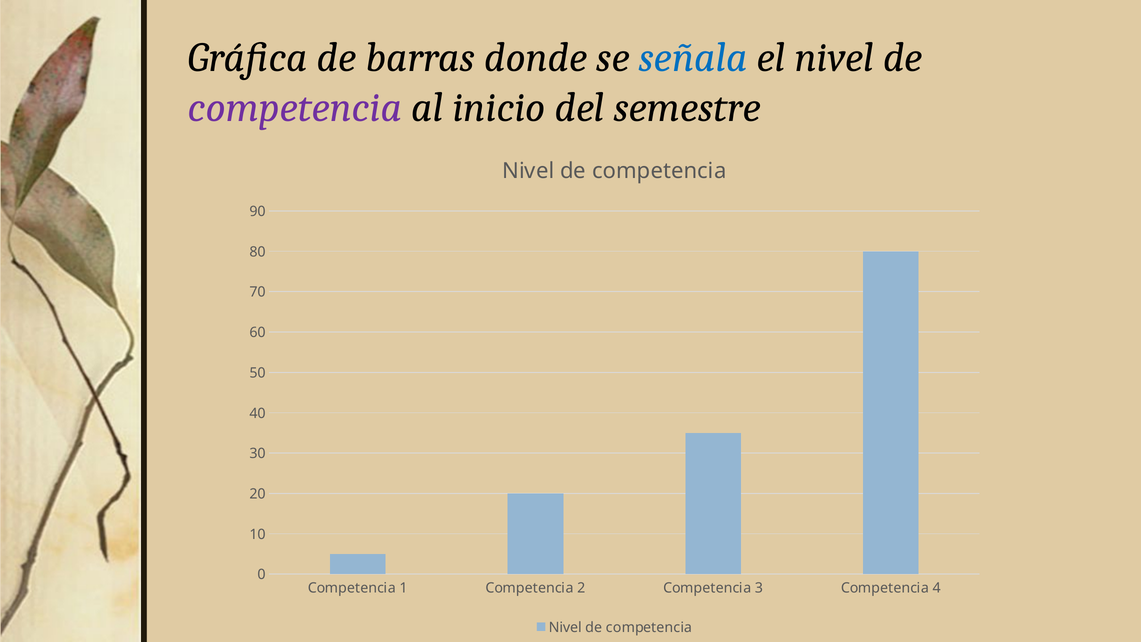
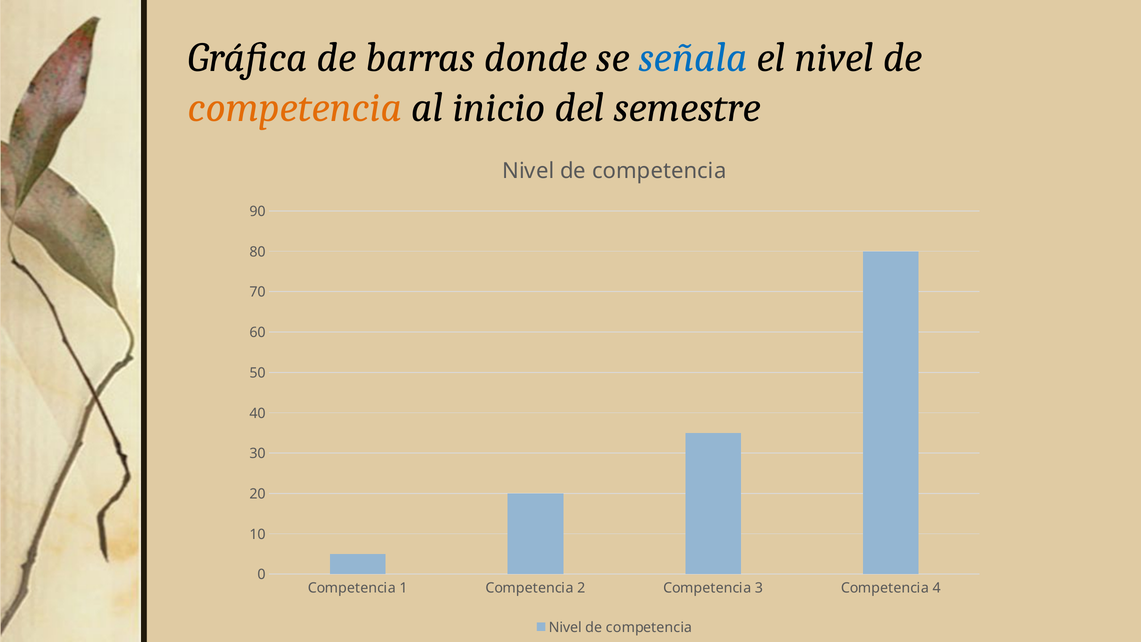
competencia at (295, 108) colour: purple -> orange
